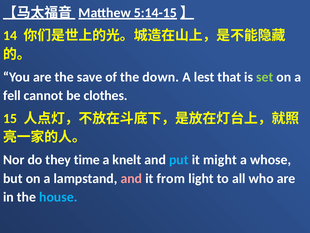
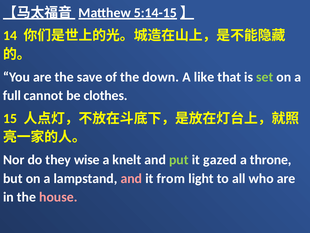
lest: lest -> like
fell: fell -> full
time: time -> wise
put colour: light blue -> light green
might: might -> gazed
whose: whose -> throne
house colour: light blue -> pink
